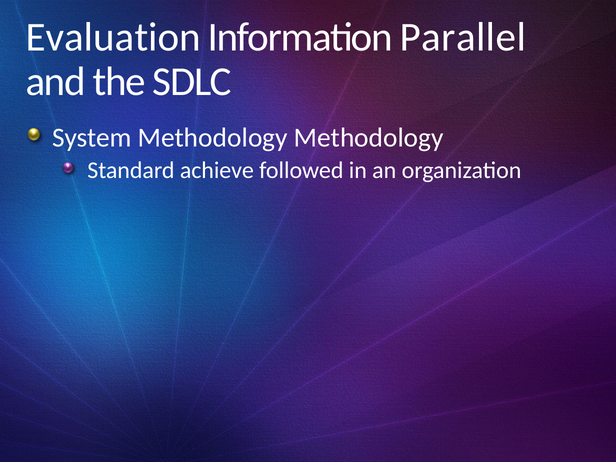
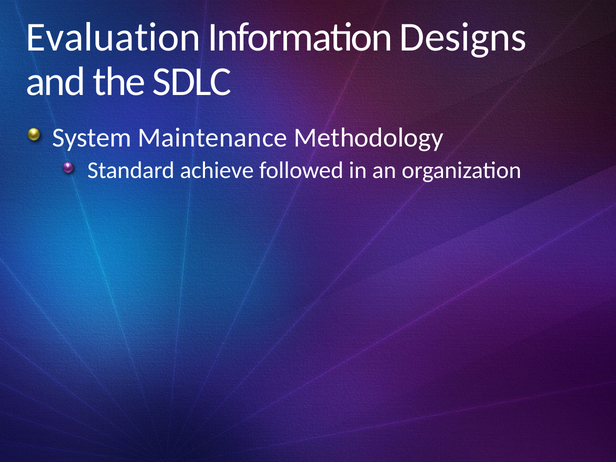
Parallel: Parallel -> Designs
System Methodology: Methodology -> Maintenance
